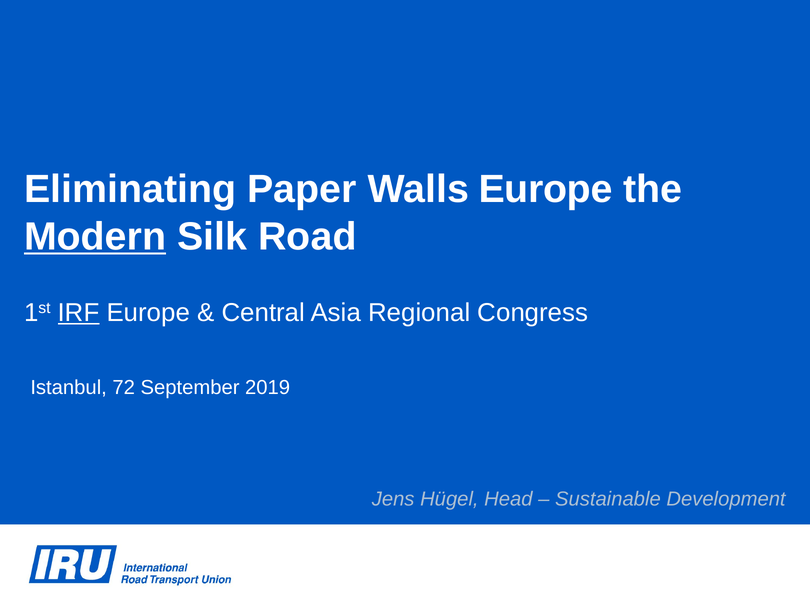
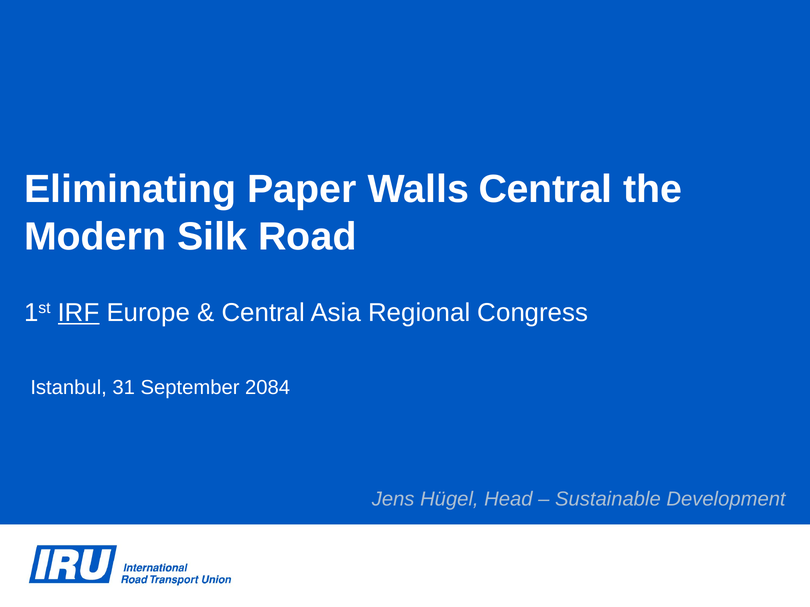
Walls Europe: Europe -> Central
Modern underline: present -> none
72: 72 -> 31
2019: 2019 -> 2084
